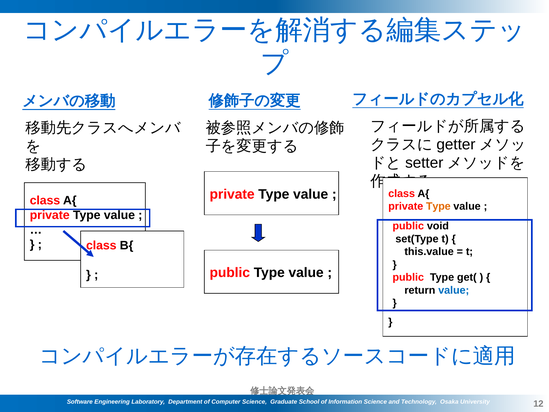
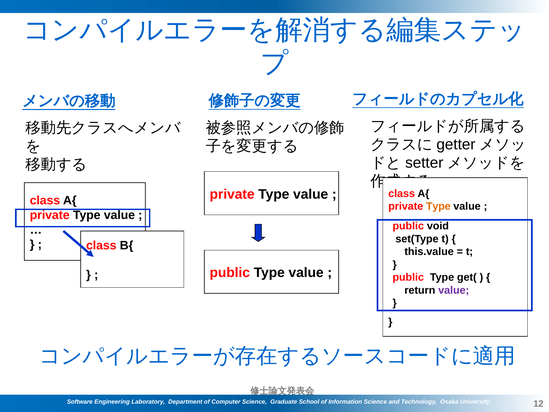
value at (454, 290) colour: blue -> purple
